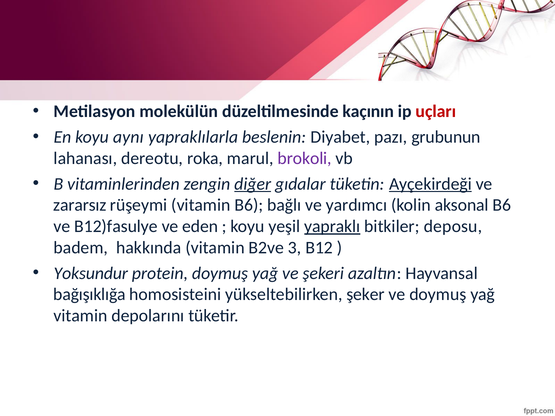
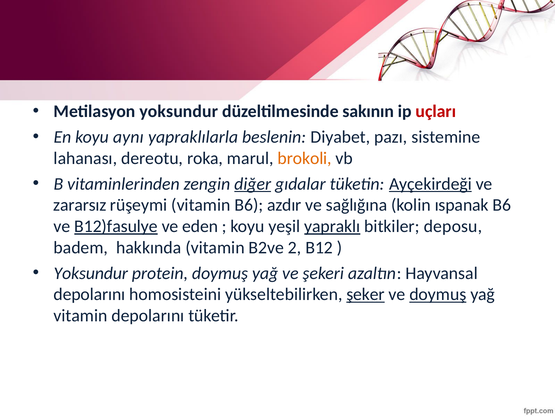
Metilasyon molekülün: molekülün -> yoksundur
kaçının: kaçının -> sakının
grubunun: grubunun -> sistemine
brokoli colour: purple -> orange
bağlı: bağlı -> azdır
yardımcı: yardımcı -> sağlığına
aksonal: aksonal -> ıspanak
B12)fasulye underline: none -> present
3: 3 -> 2
bağışıklığa at (89, 295): bağışıklığa -> depolarını
şeker underline: none -> present
doymuş at (438, 295) underline: none -> present
